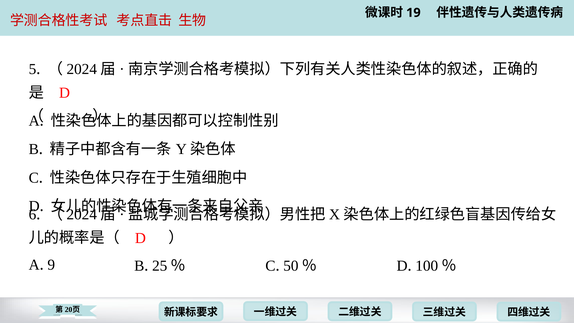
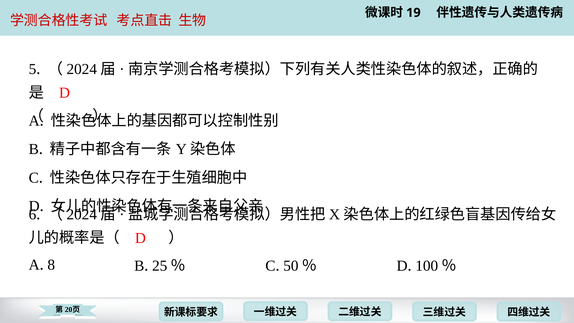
9: 9 -> 8
